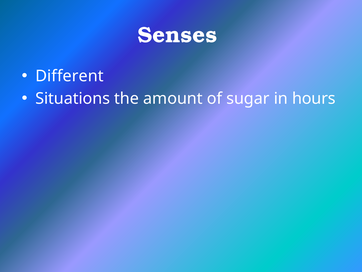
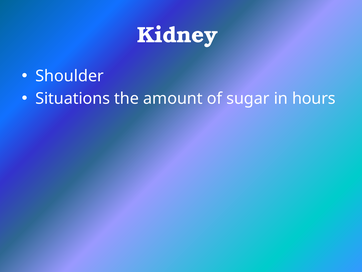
Senses: Senses -> Kidney
Different: Different -> Shoulder
